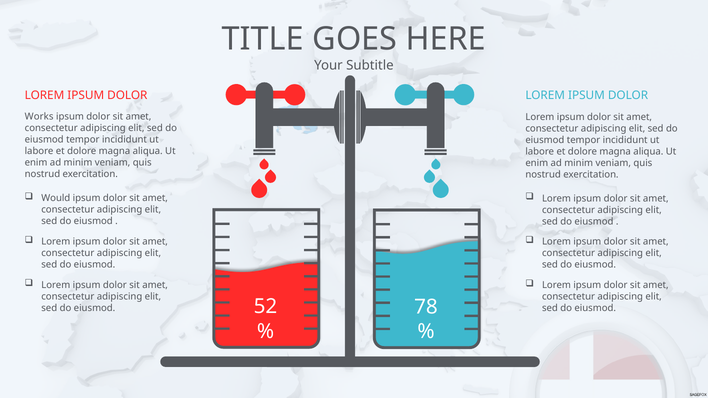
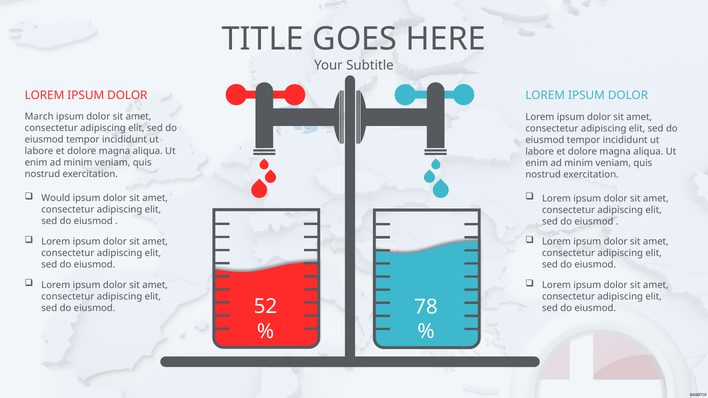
Works: Works -> March
